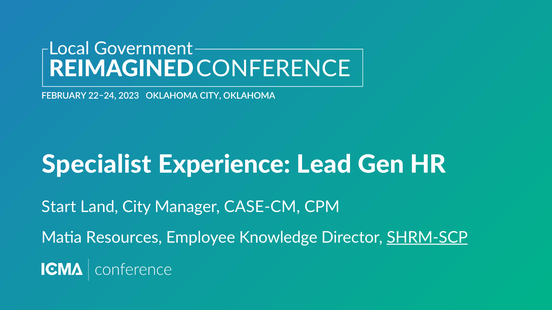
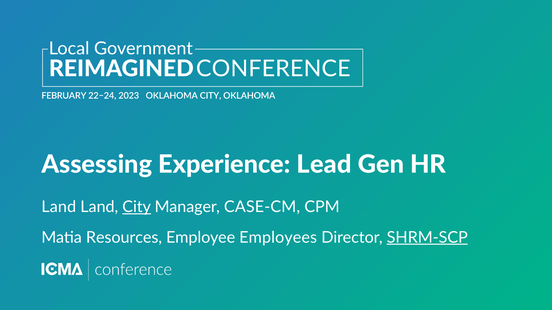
Specialist: Specialist -> Assessing
Start at (59, 207): Start -> Land
City underline: none -> present
Knowledge: Knowledge -> Employees
